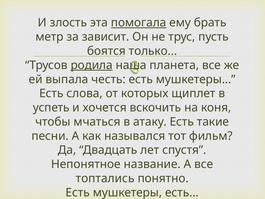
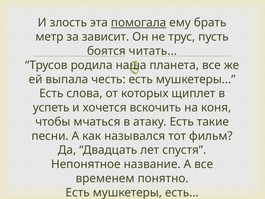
только: только -> читать
родила underline: present -> none
топтались: топтались -> временем
